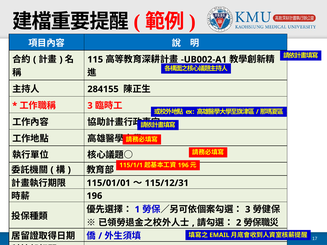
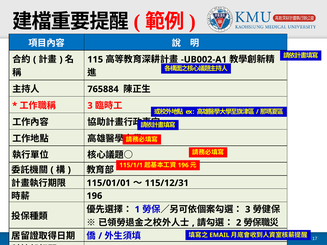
284155: 284155 -> 765884
